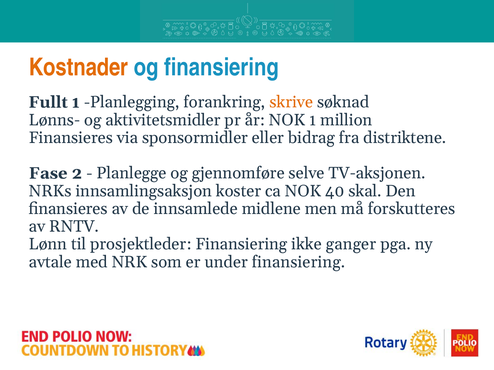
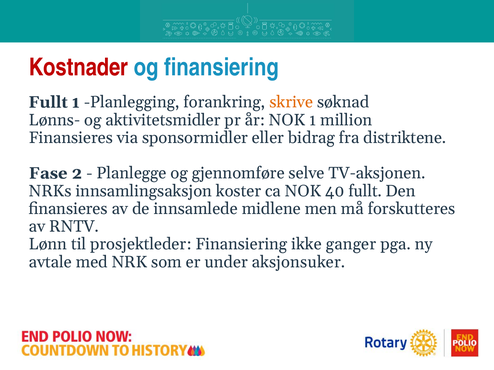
Kostnader colour: orange -> red
40 skal: skal -> fullt
under finansiering: finansiering -> aksjonsuker
